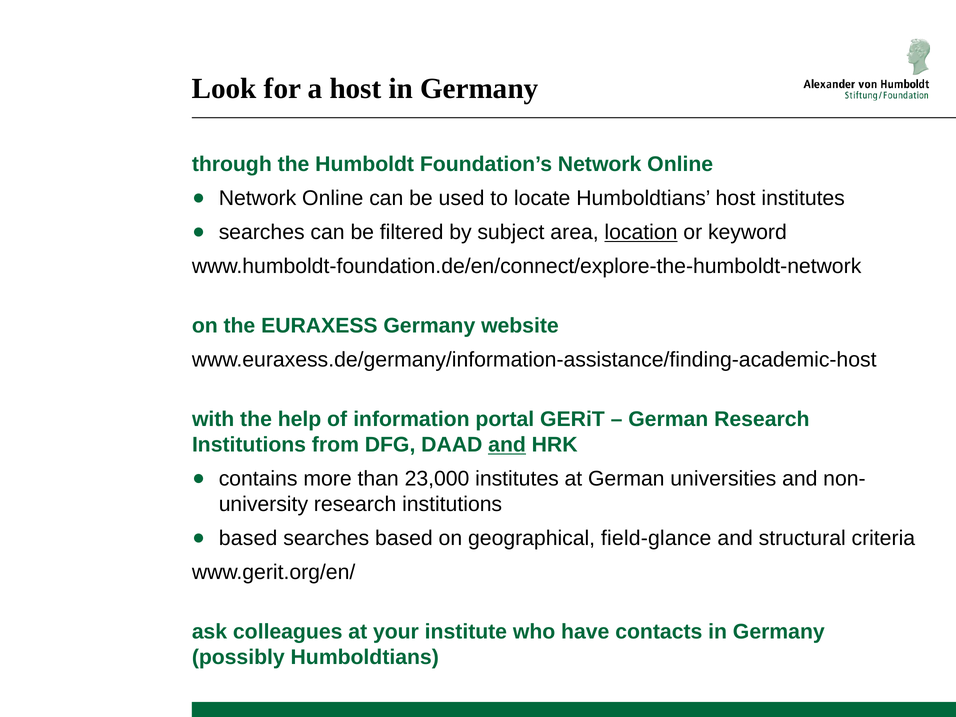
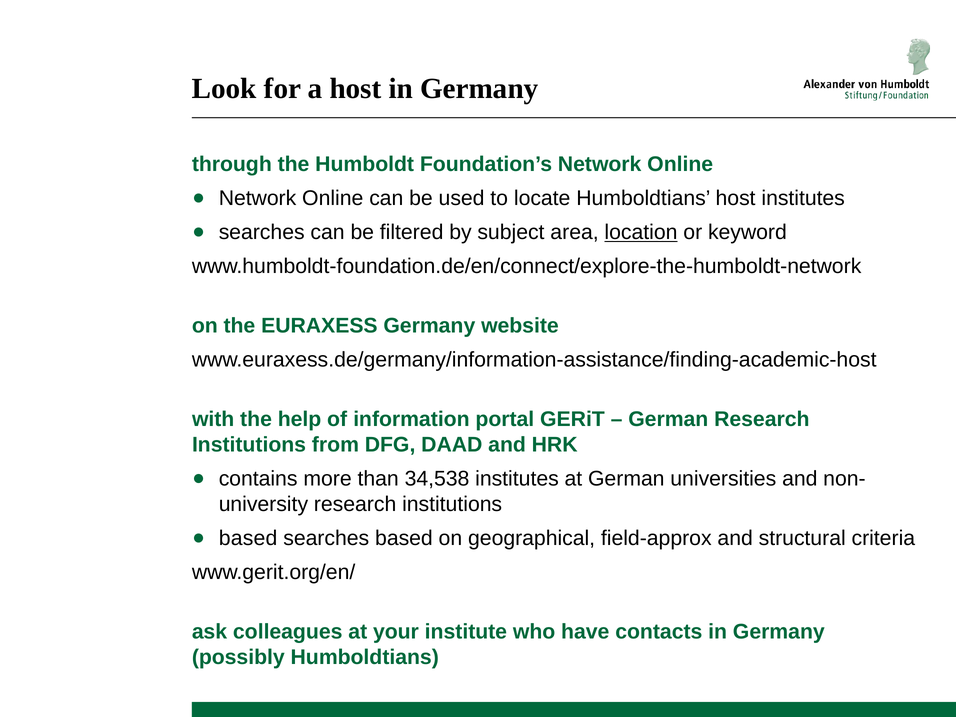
and at (507, 445) underline: present -> none
23,000: 23,000 -> 34,538
field-glance: field-glance -> field-approx
